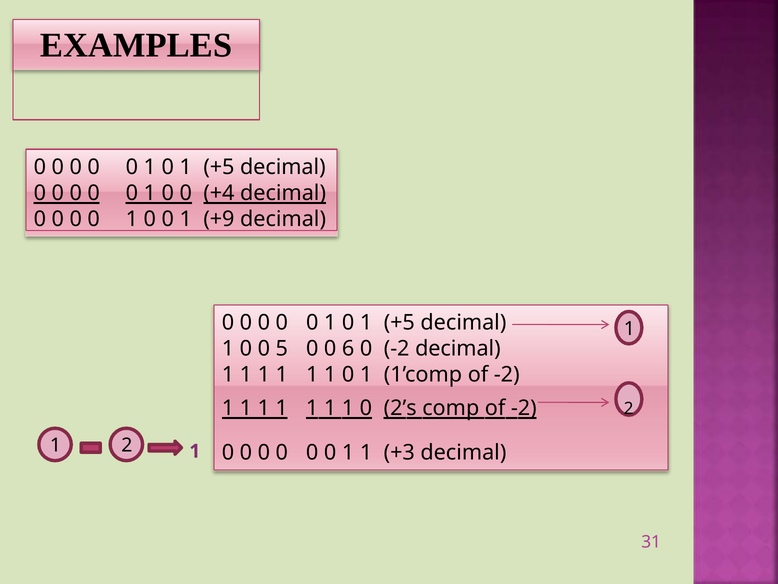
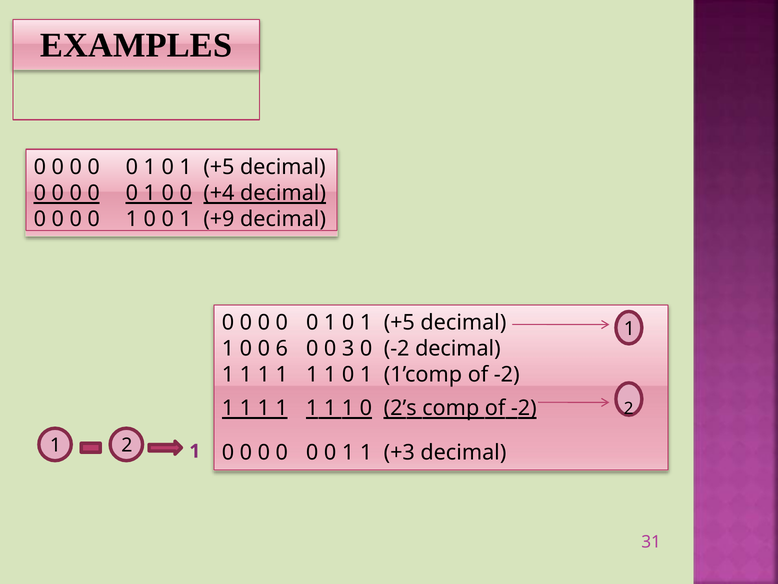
5: 5 -> 6
6: 6 -> 3
